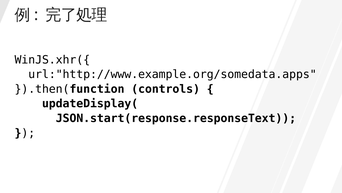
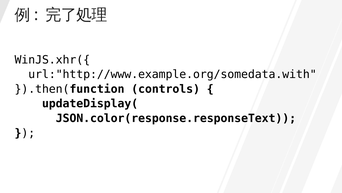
url:"http://www.example.org/somedata.apps: url:"http://www.example.org/somedata.apps -> url:"http://www.example.org/somedata.with
JSON.start(response.responseText: JSON.start(response.responseText -> JSON.color(response.responseText
